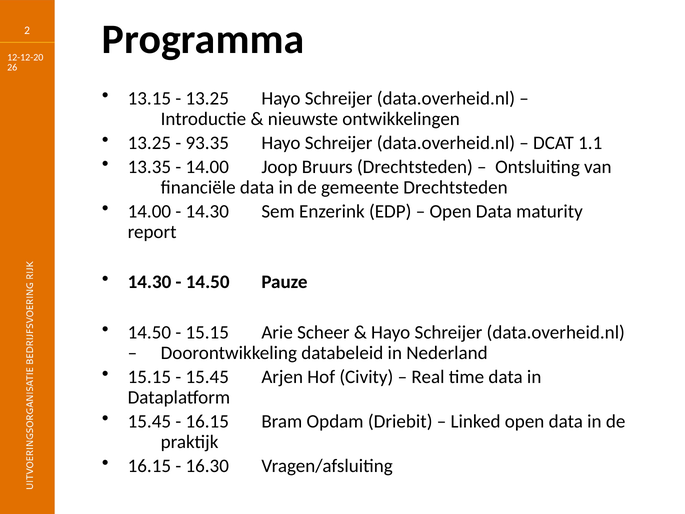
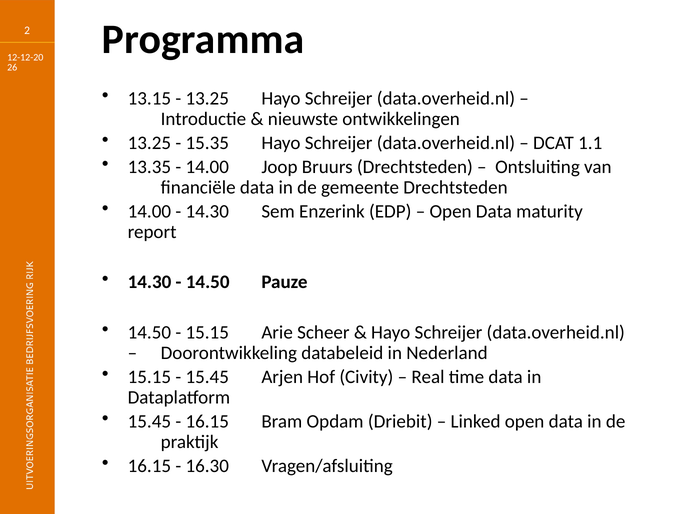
93.35: 93.35 -> 15.35
